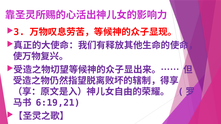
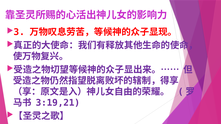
6:19,21: 6:19,21 -> 3:19,21
